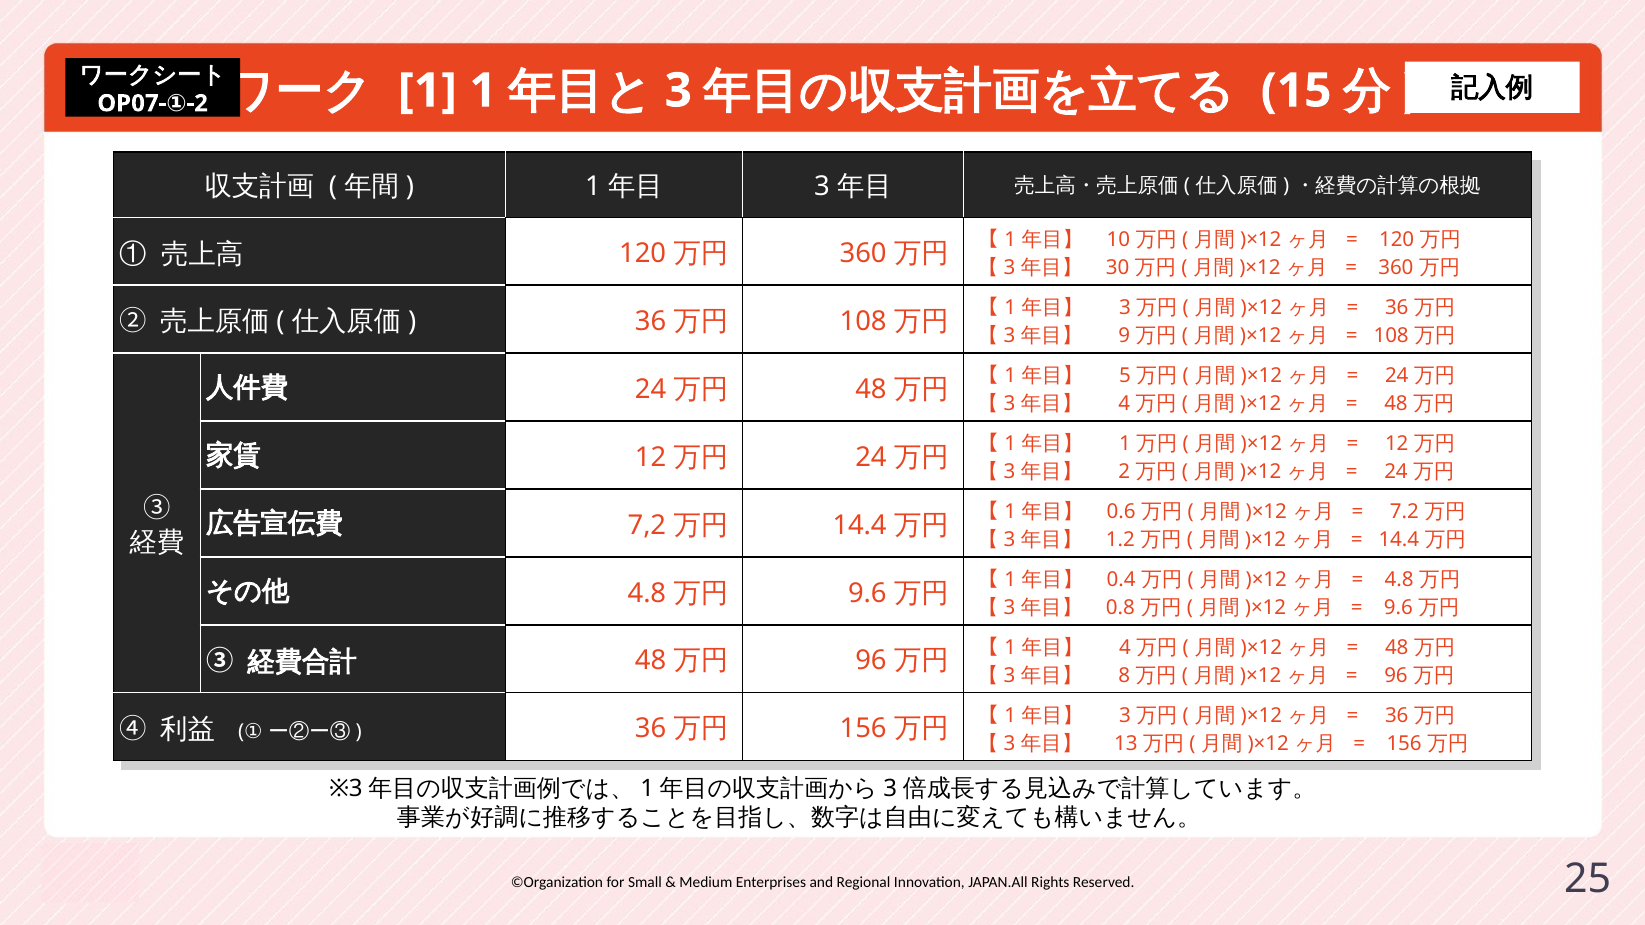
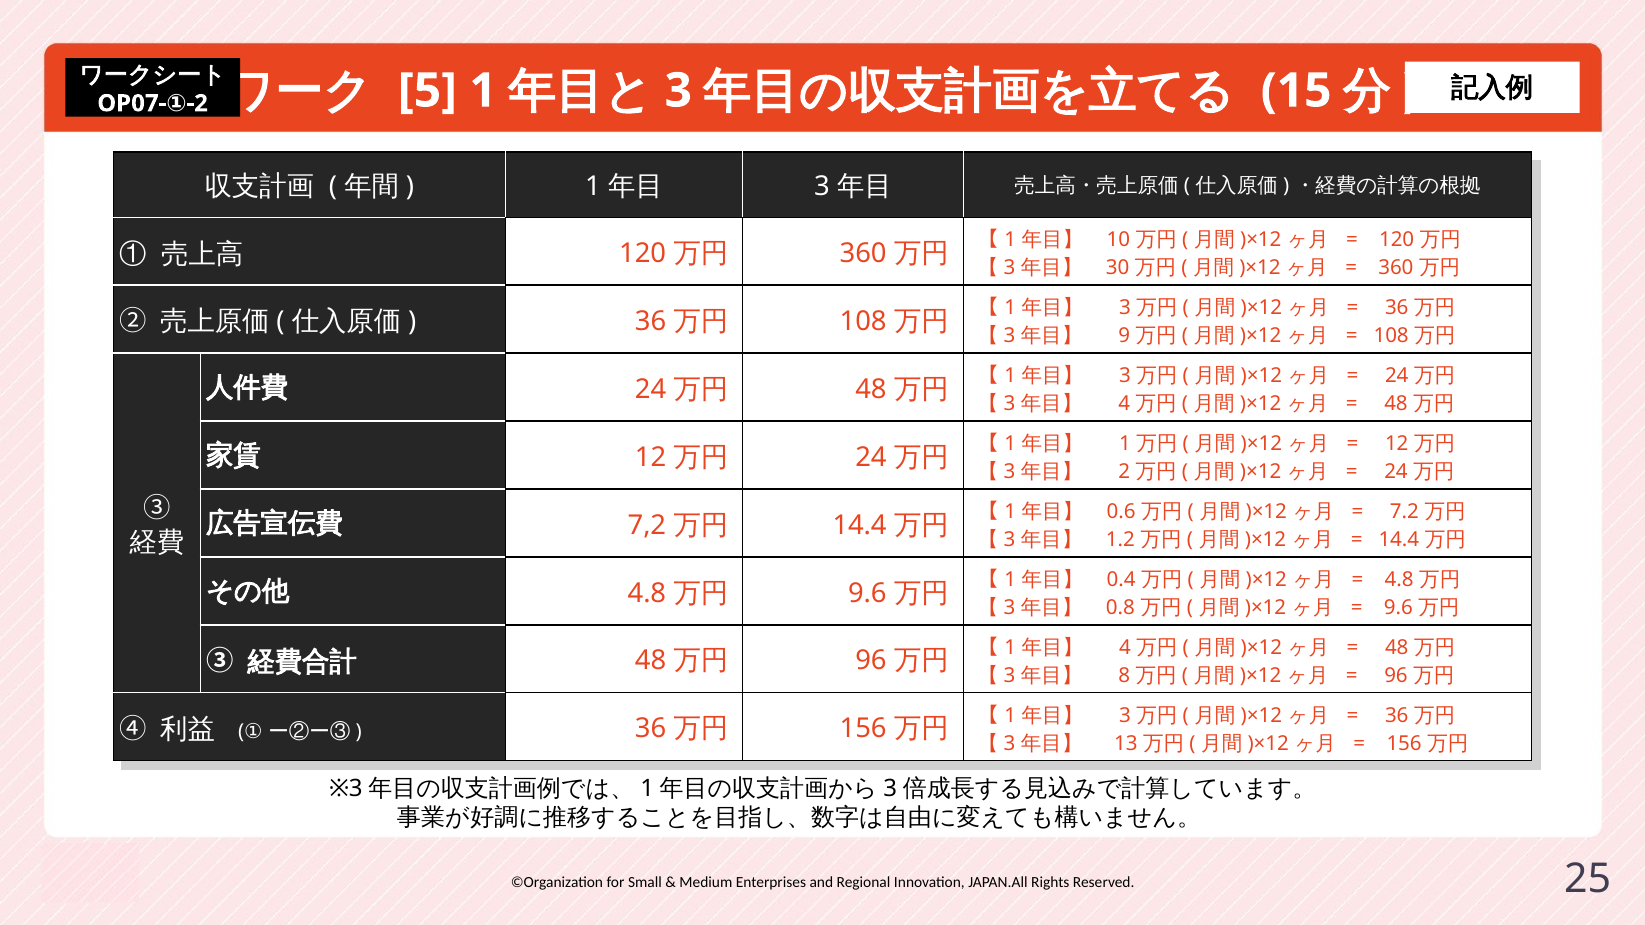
1 at (427, 91): 1 -> 5
5 at (1125, 376): 5 -> 3
